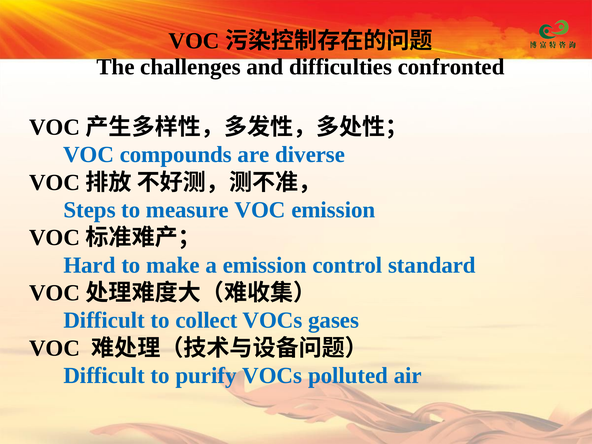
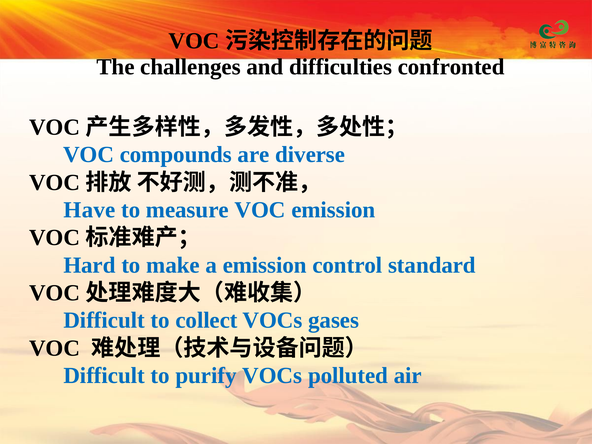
Steps: Steps -> Have
